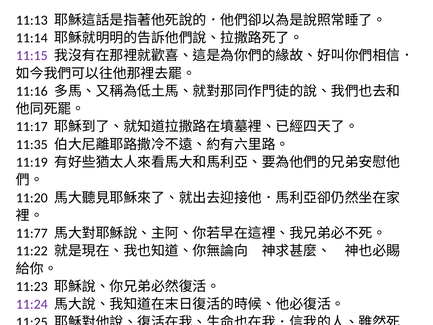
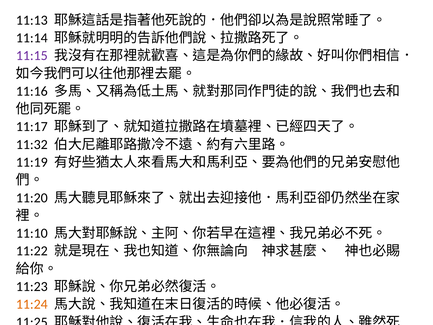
11:35: 11:35 -> 11:32
11:77: 11:77 -> 11:10
11:24 colour: purple -> orange
